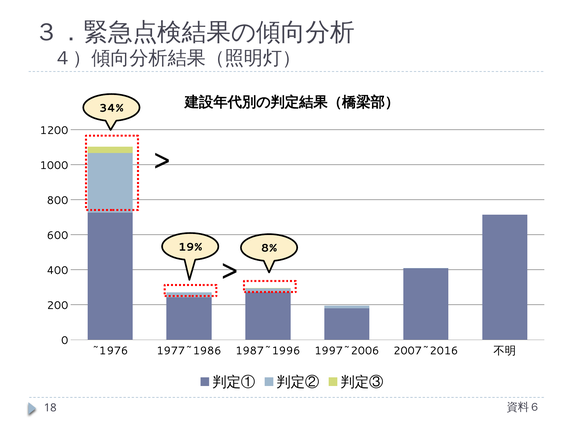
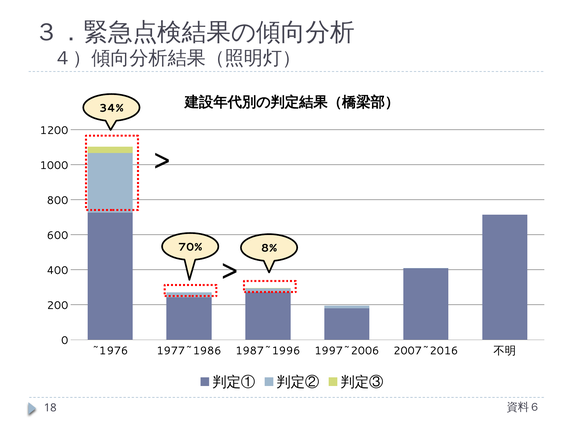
19%: 19% -> 70%
